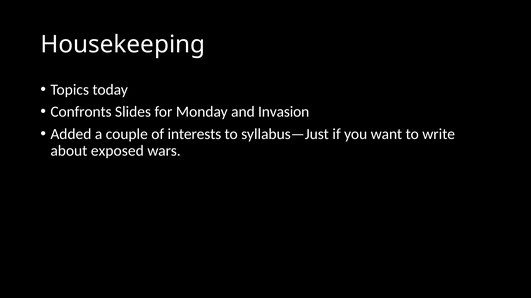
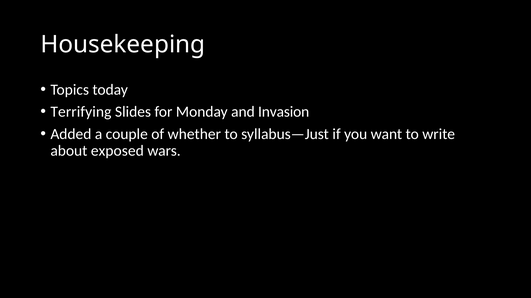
Confronts: Confronts -> Terrifying
interests: interests -> whether
